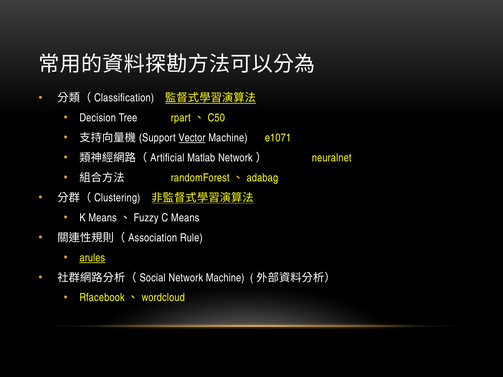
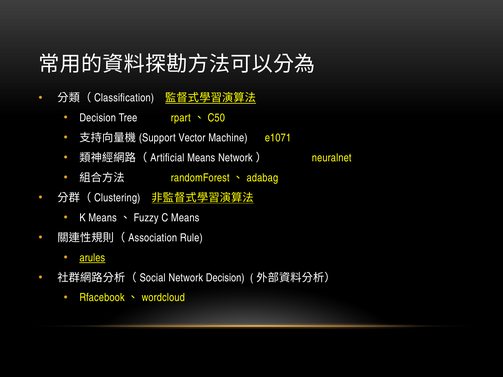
Vector underline: present -> none
Matlab at (201, 158): Matlab -> Means
Network Machine: Machine -> Decision
